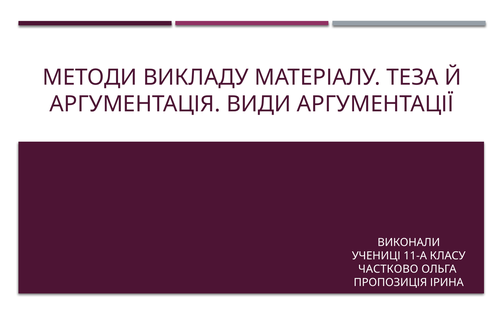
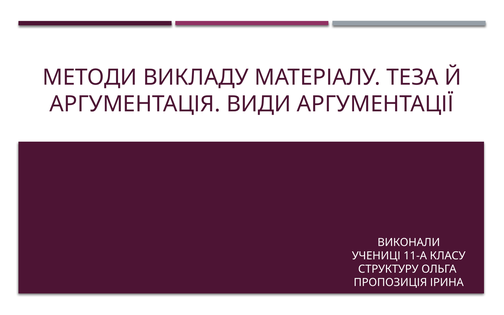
ЧАСТКОВО: ЧАСТКОВО -> СТРУКТУРУ
